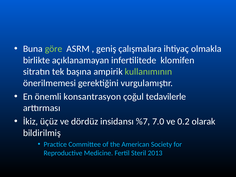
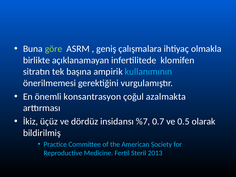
kullanımının colour: light green -> light blue
tedavilerle: tedavilerle -> azalmakta
7.0: 7.0 -> 0.7
0.2: 0.2 -> 0.5
